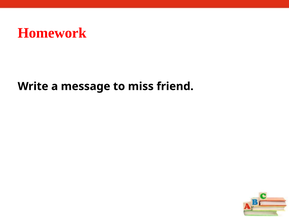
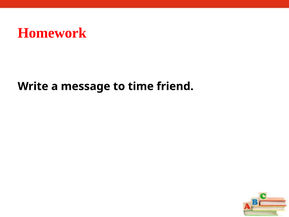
miss: miss -> time
